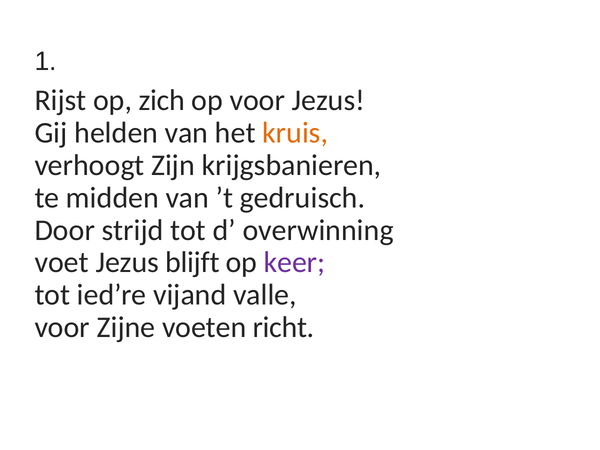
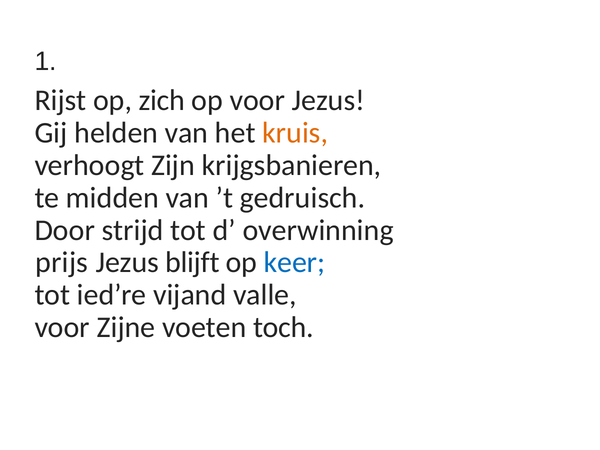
voet: voet -> prijs
keer colour: purple -> blue
richt: richt -> toch
